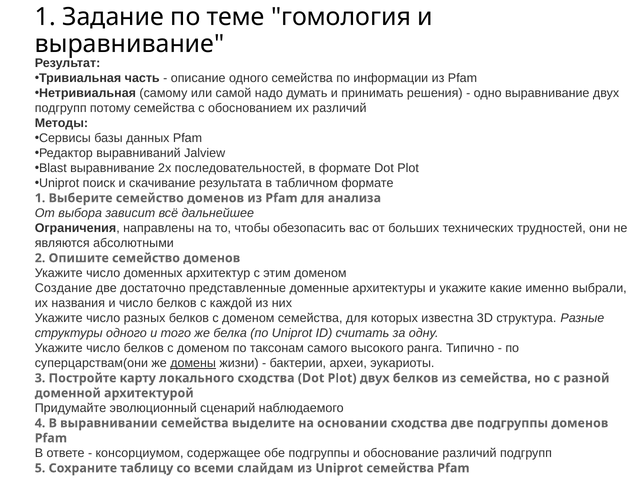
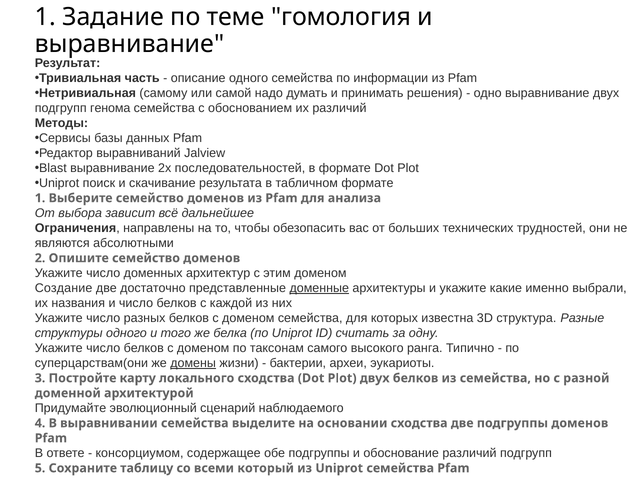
потому: потому -> генома
доменные underline: none -> present
слайдам: слайдам -> который
